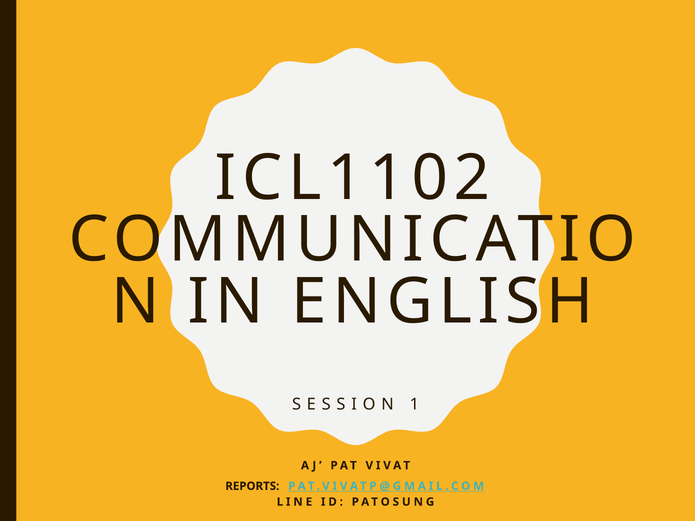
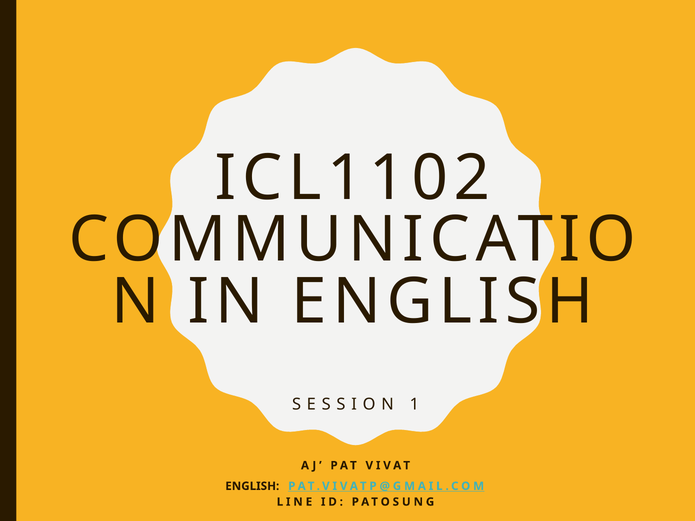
REPORTS at (252, 486): REPORTS -> ENGLISH
